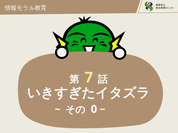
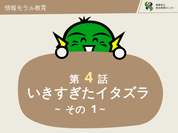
7: 7 -> 4
0: 0 -> 1
